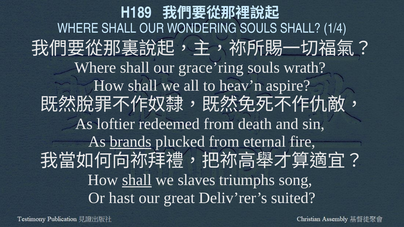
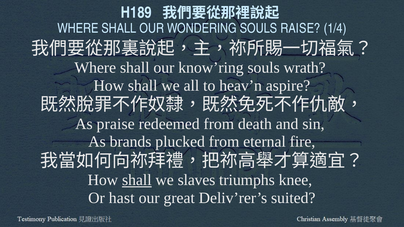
SOULS SHALL: SHALL -> RAISE
grace’ring: grace’ring -> know’ring
loftier: loftier -> praise
brands underline: present -> none
song: song -> knee
